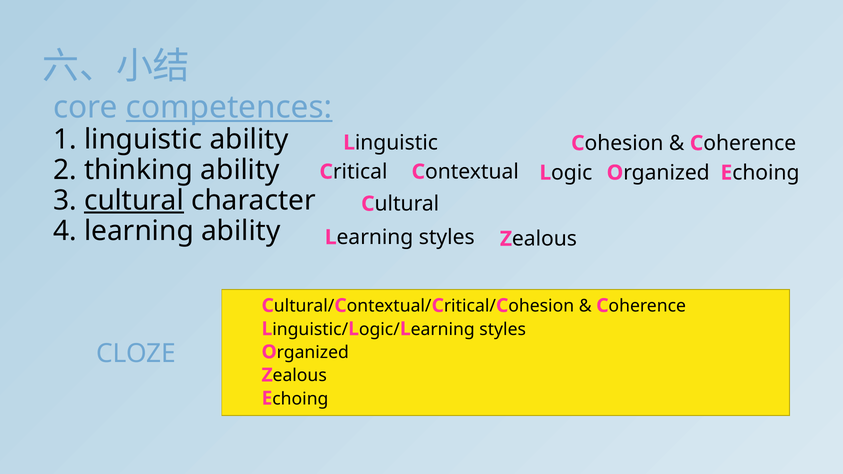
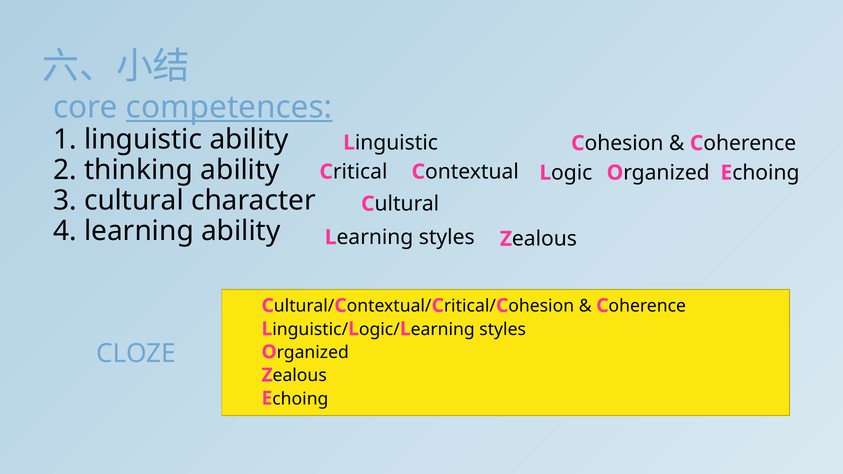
cultural underline: present -> none
